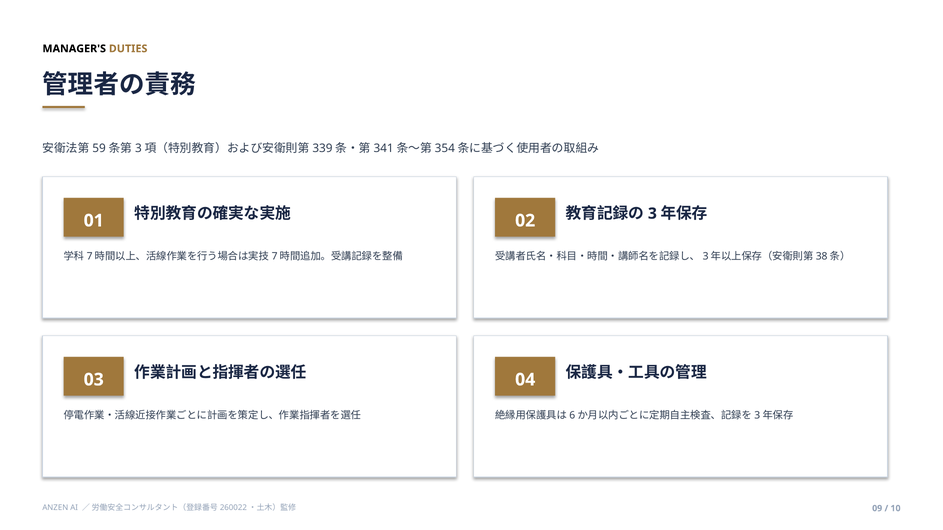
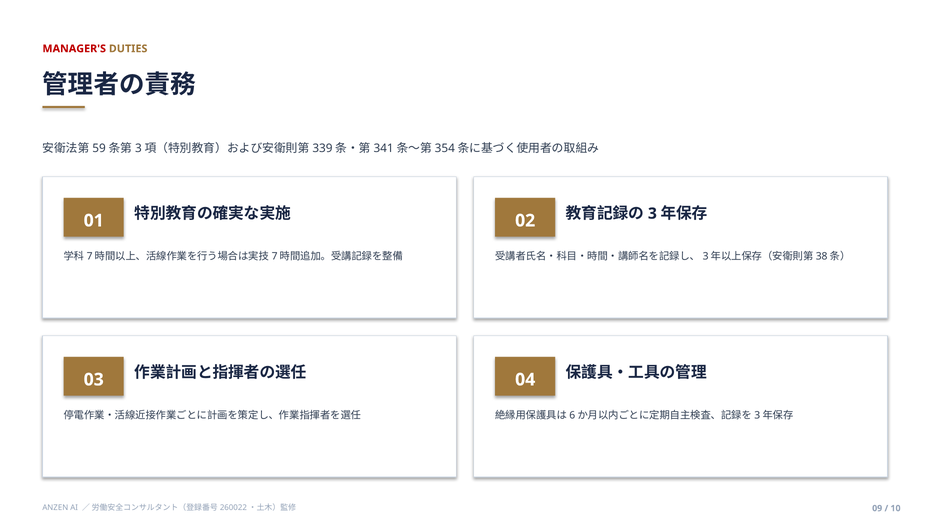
MANAGER'S colour: black -> red
